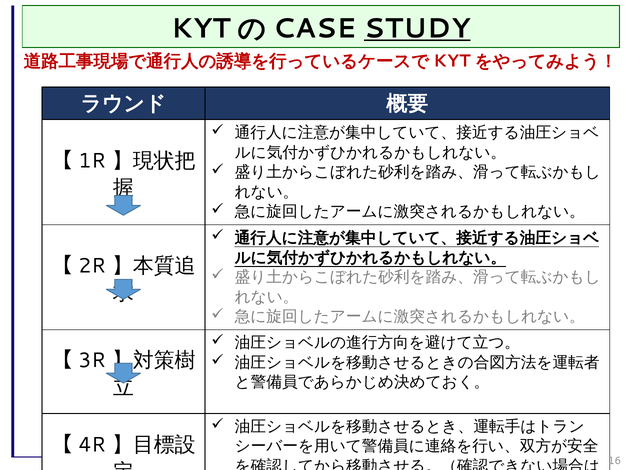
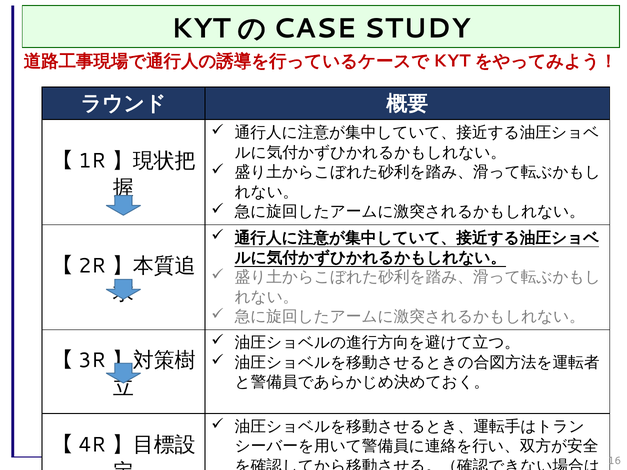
STUDY underline: present -> none
